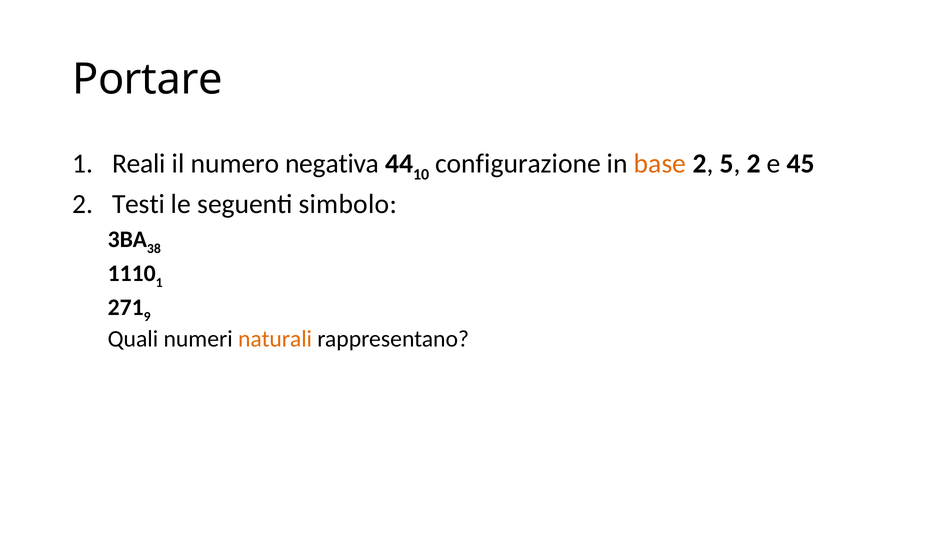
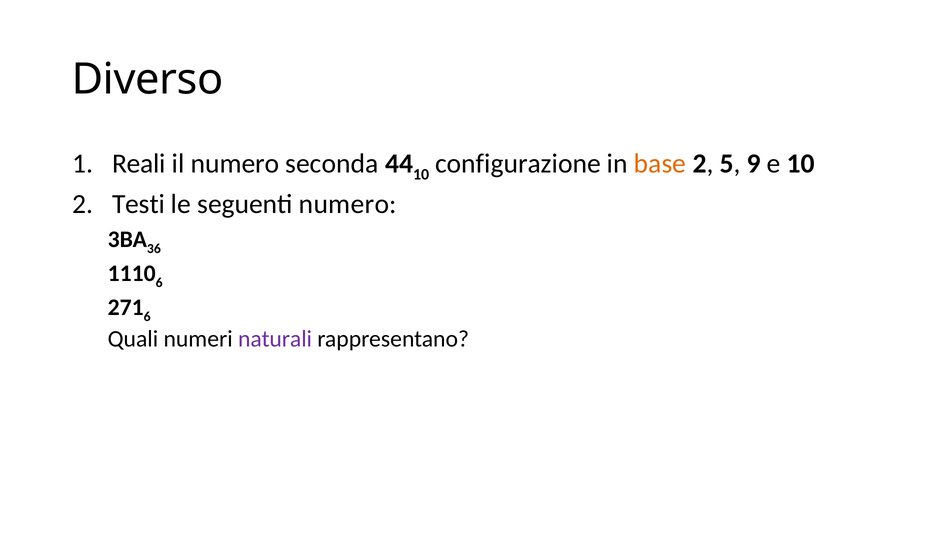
Portare: Portare -> Diverso
negativa: negativa -> seconda
5 2: 2 -> 9
e 45: 45 -> 10
seguenti simbolo: simbolo -> numero
38: 38 -> 36
1 at (159, 283): 1 -> 6
9 at (147, 317): 9 -> 6
naturali colour: orange -> purple
